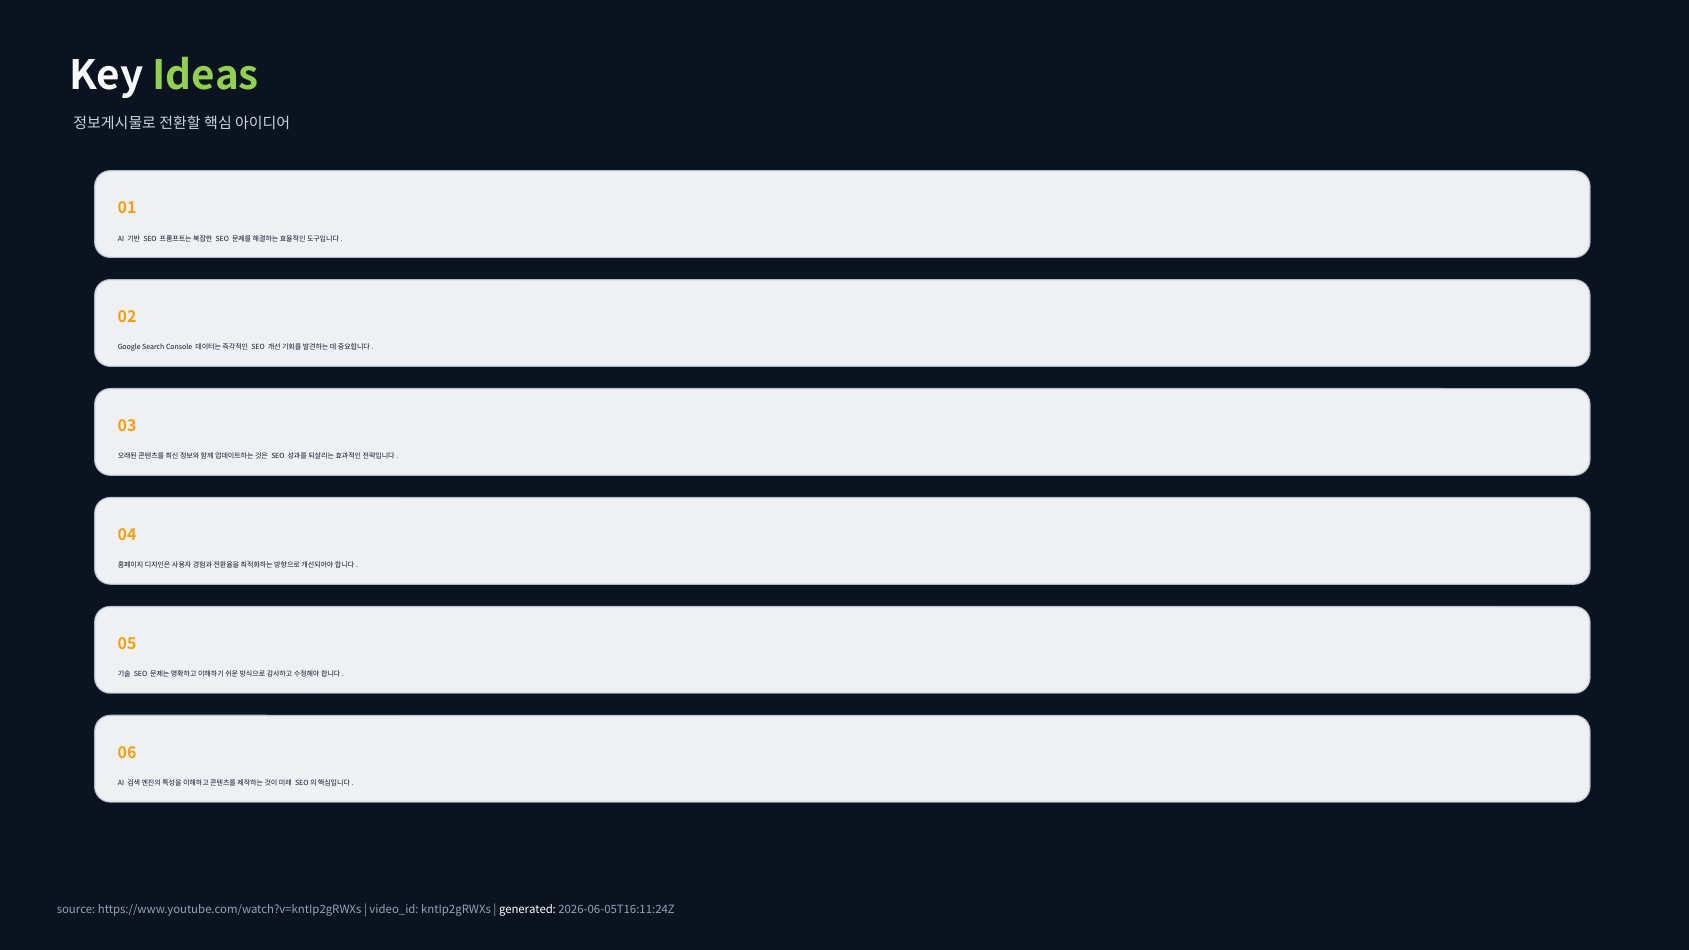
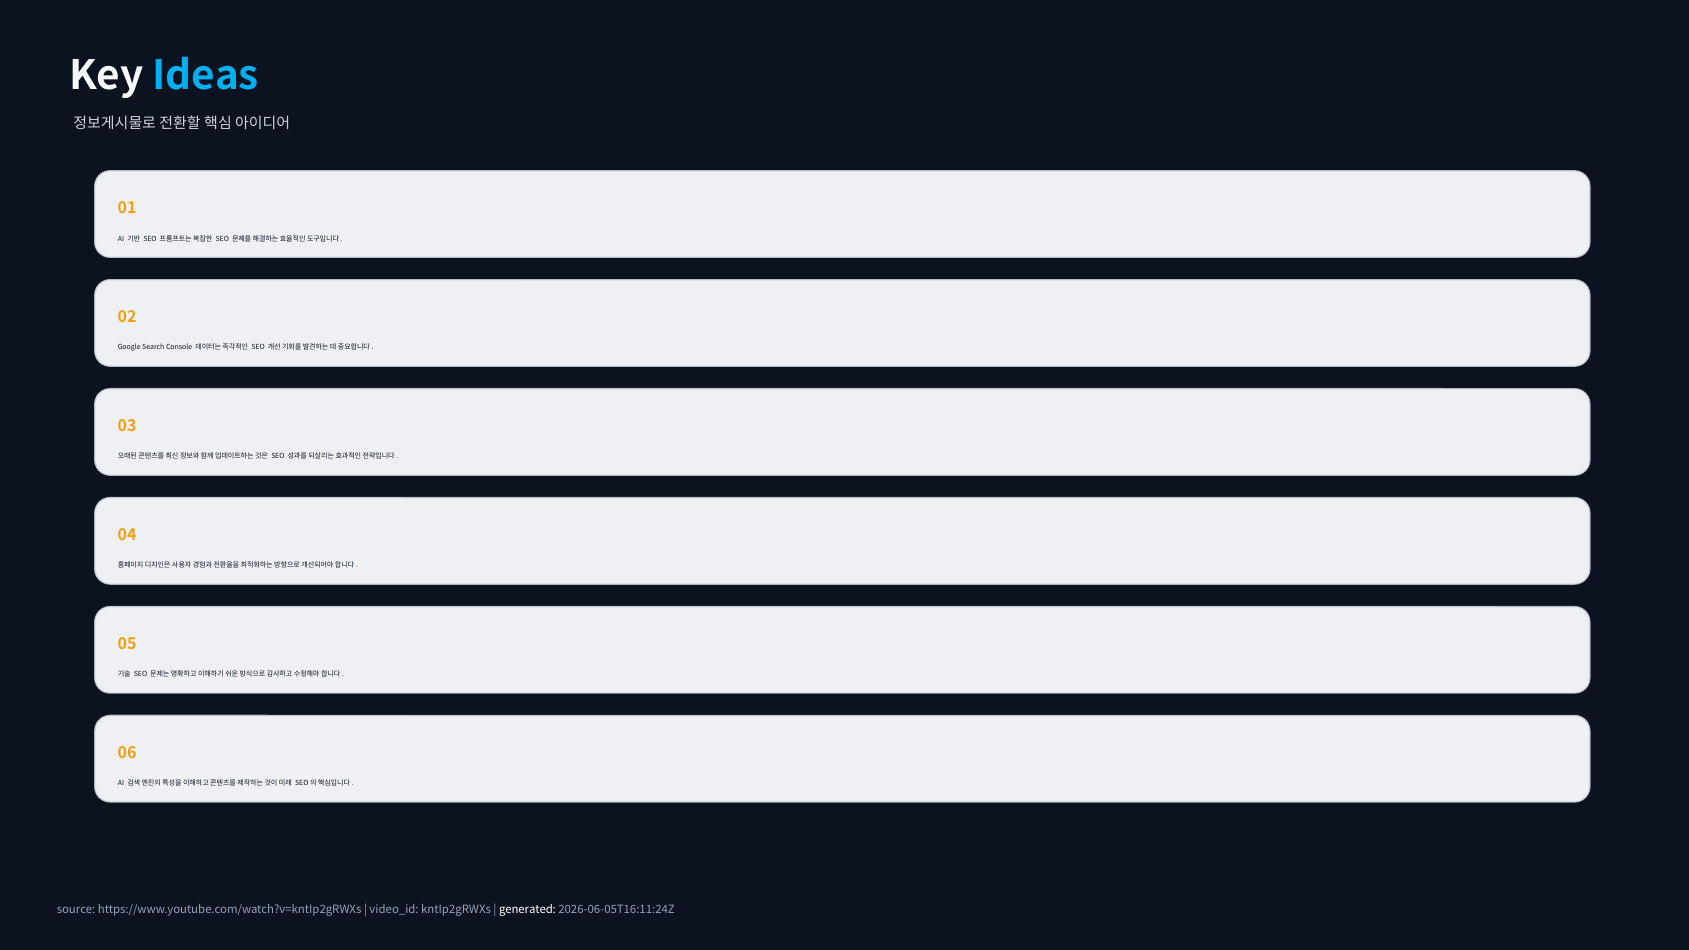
Ideas colour: light green -> light blue
